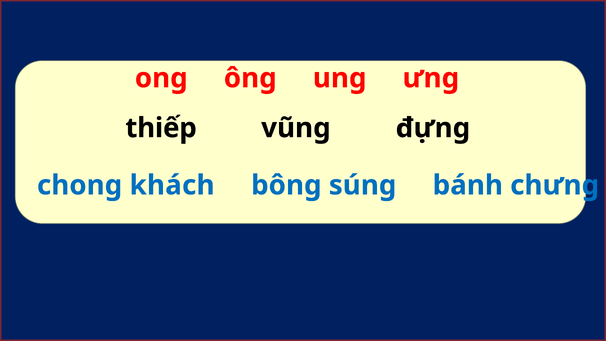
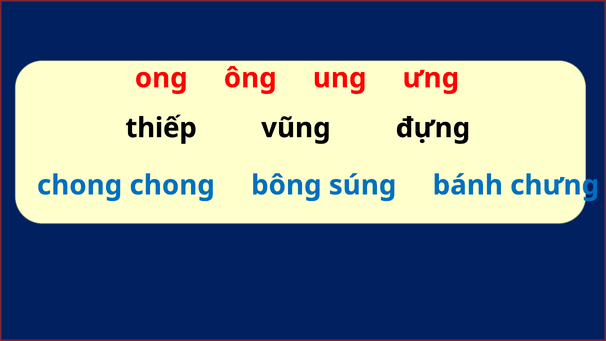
chong khách: khách -> chong
